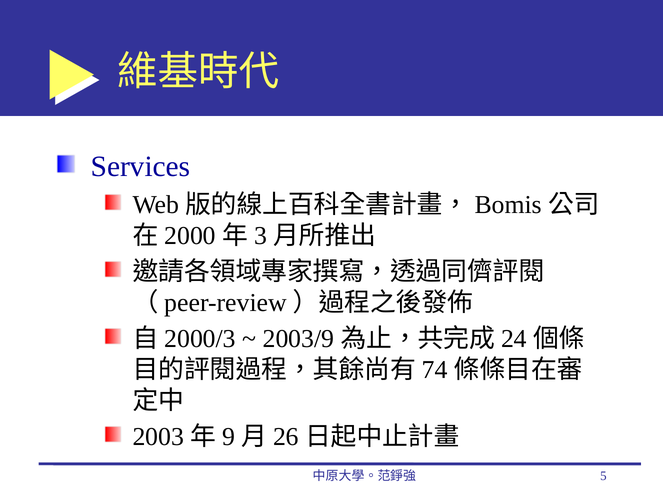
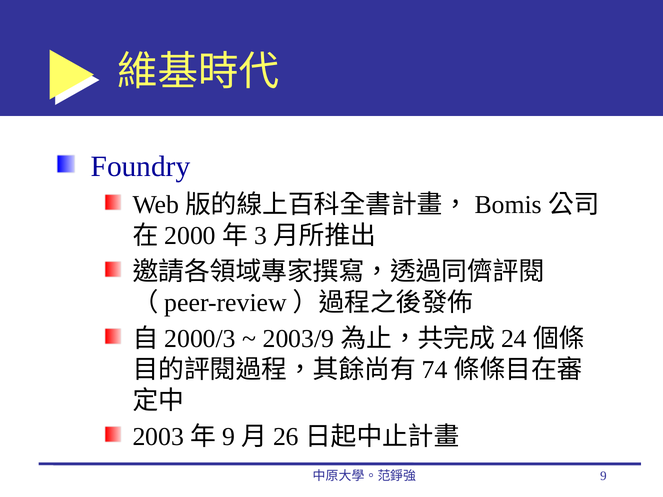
Services: Services -> Foundry
5 at (603, 476): 5 -> 9
